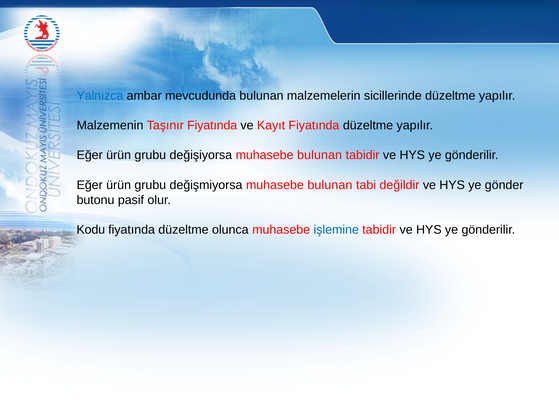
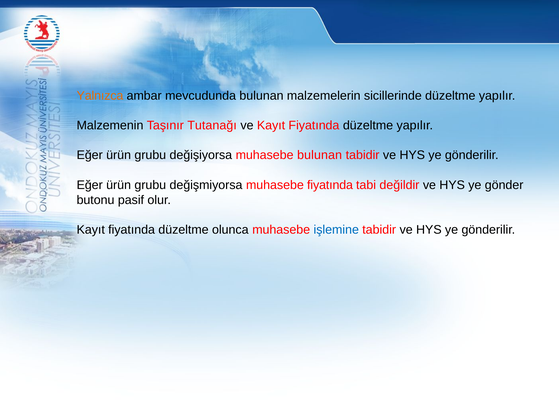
Yalnızca colour: blue -> orange
Taşınır Fiyatında: Fiyatında -> Tutanağı
değişmiyorsa muhasebe bulunan: bulunan -> fiyatında
Kodu at (91, 230): Kodu -> Kayıt
